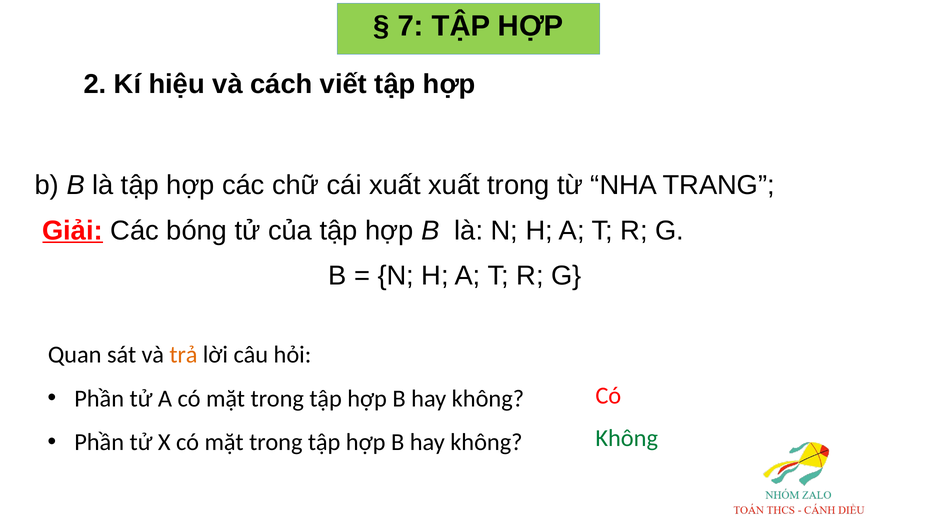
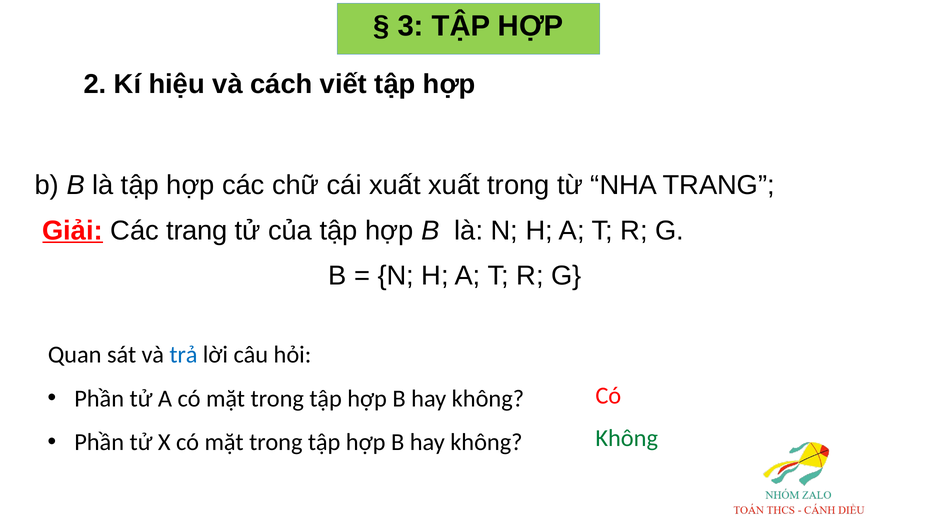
7: 7 -> 3
Các bóng: bóng -> trang
trả colour: orange -> blue
